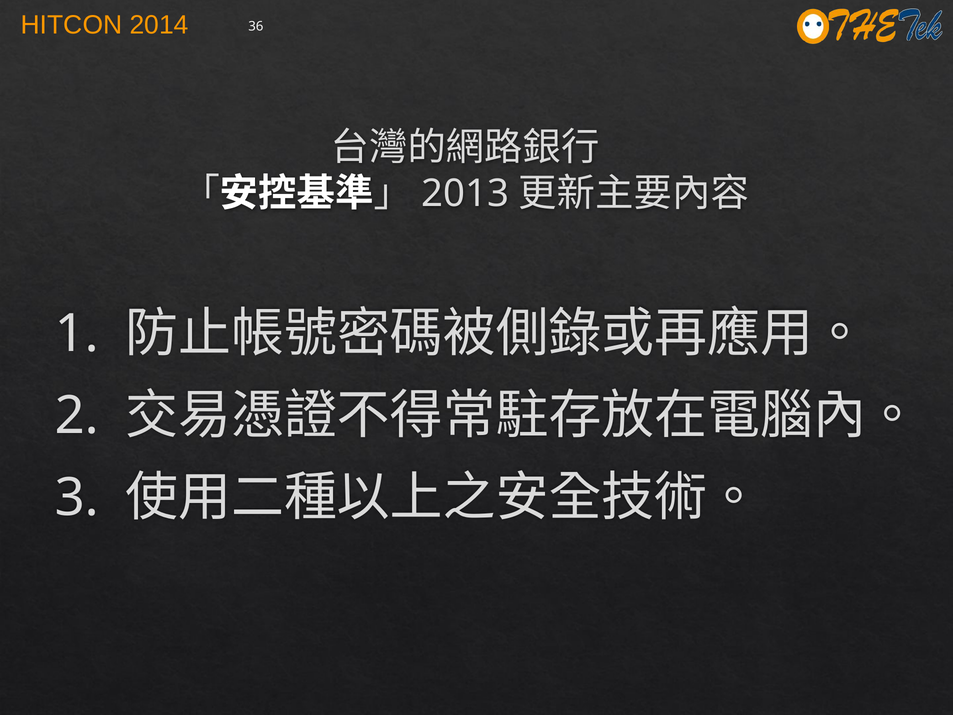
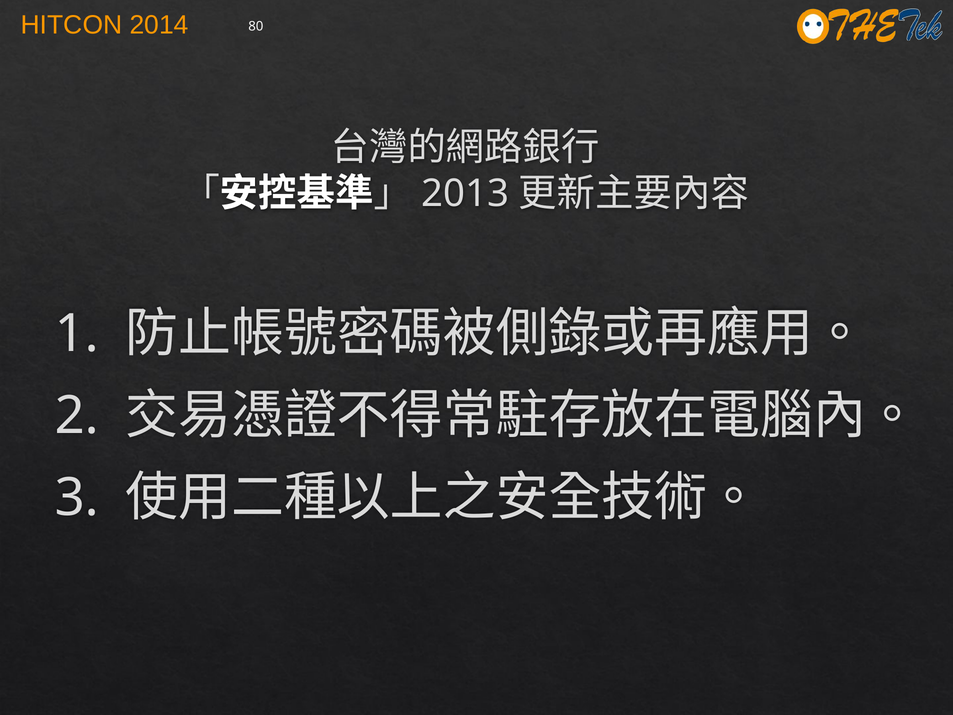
36: 36 -> 80
